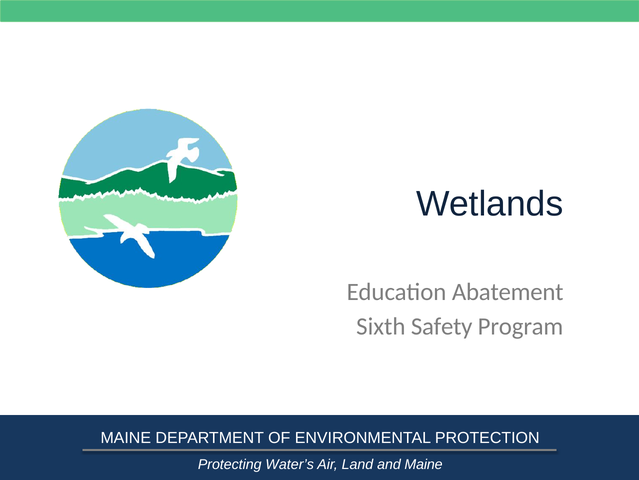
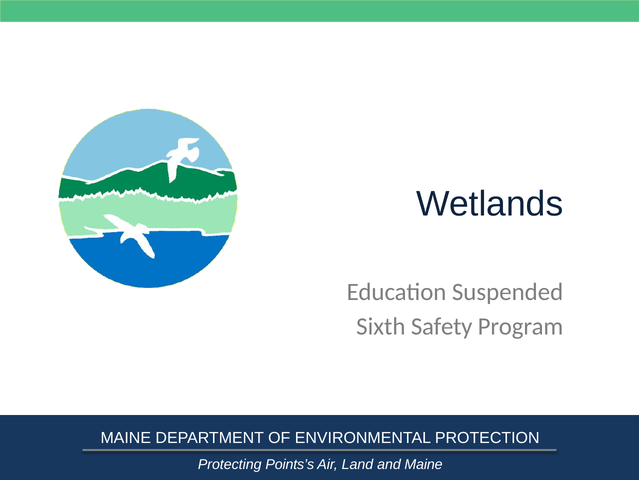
Abatement: Abatement -> Suspended
Water’s: Water’s -> Points’s
